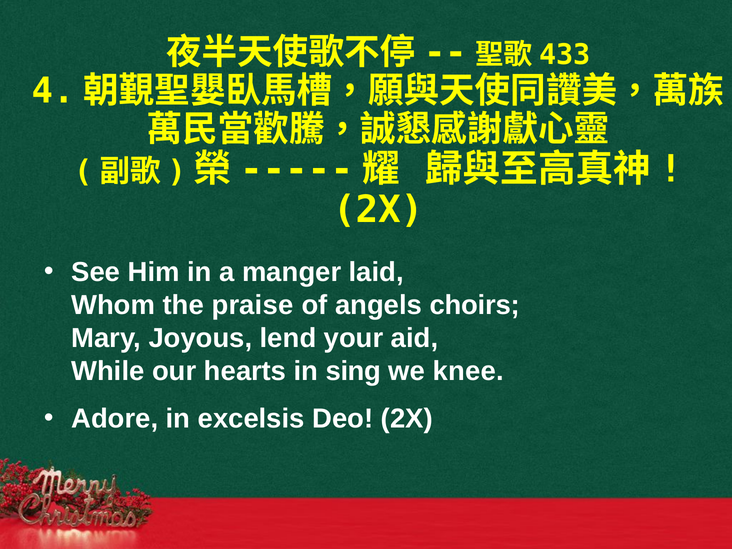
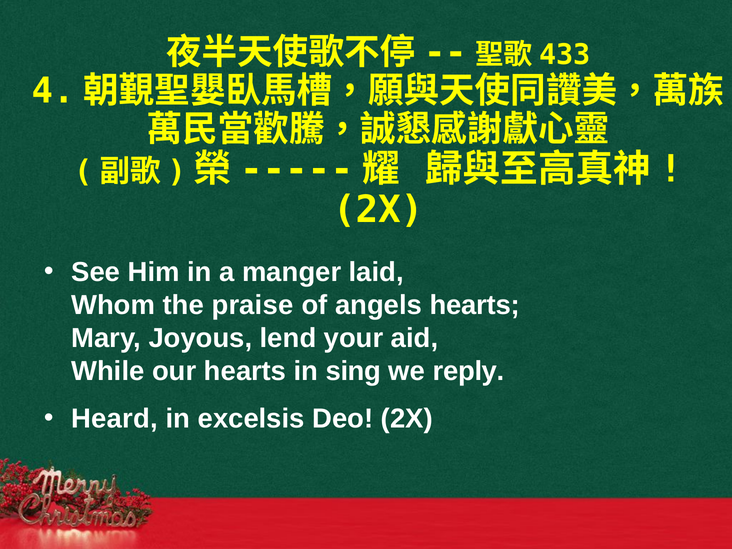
angels choirs: choirs -> hearts
knee: knee -> reply
Adore: Adore -> Heard
